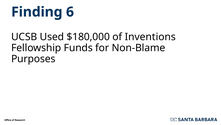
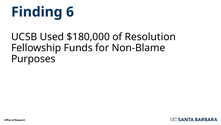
Inventions: Inventions -> Resolution
